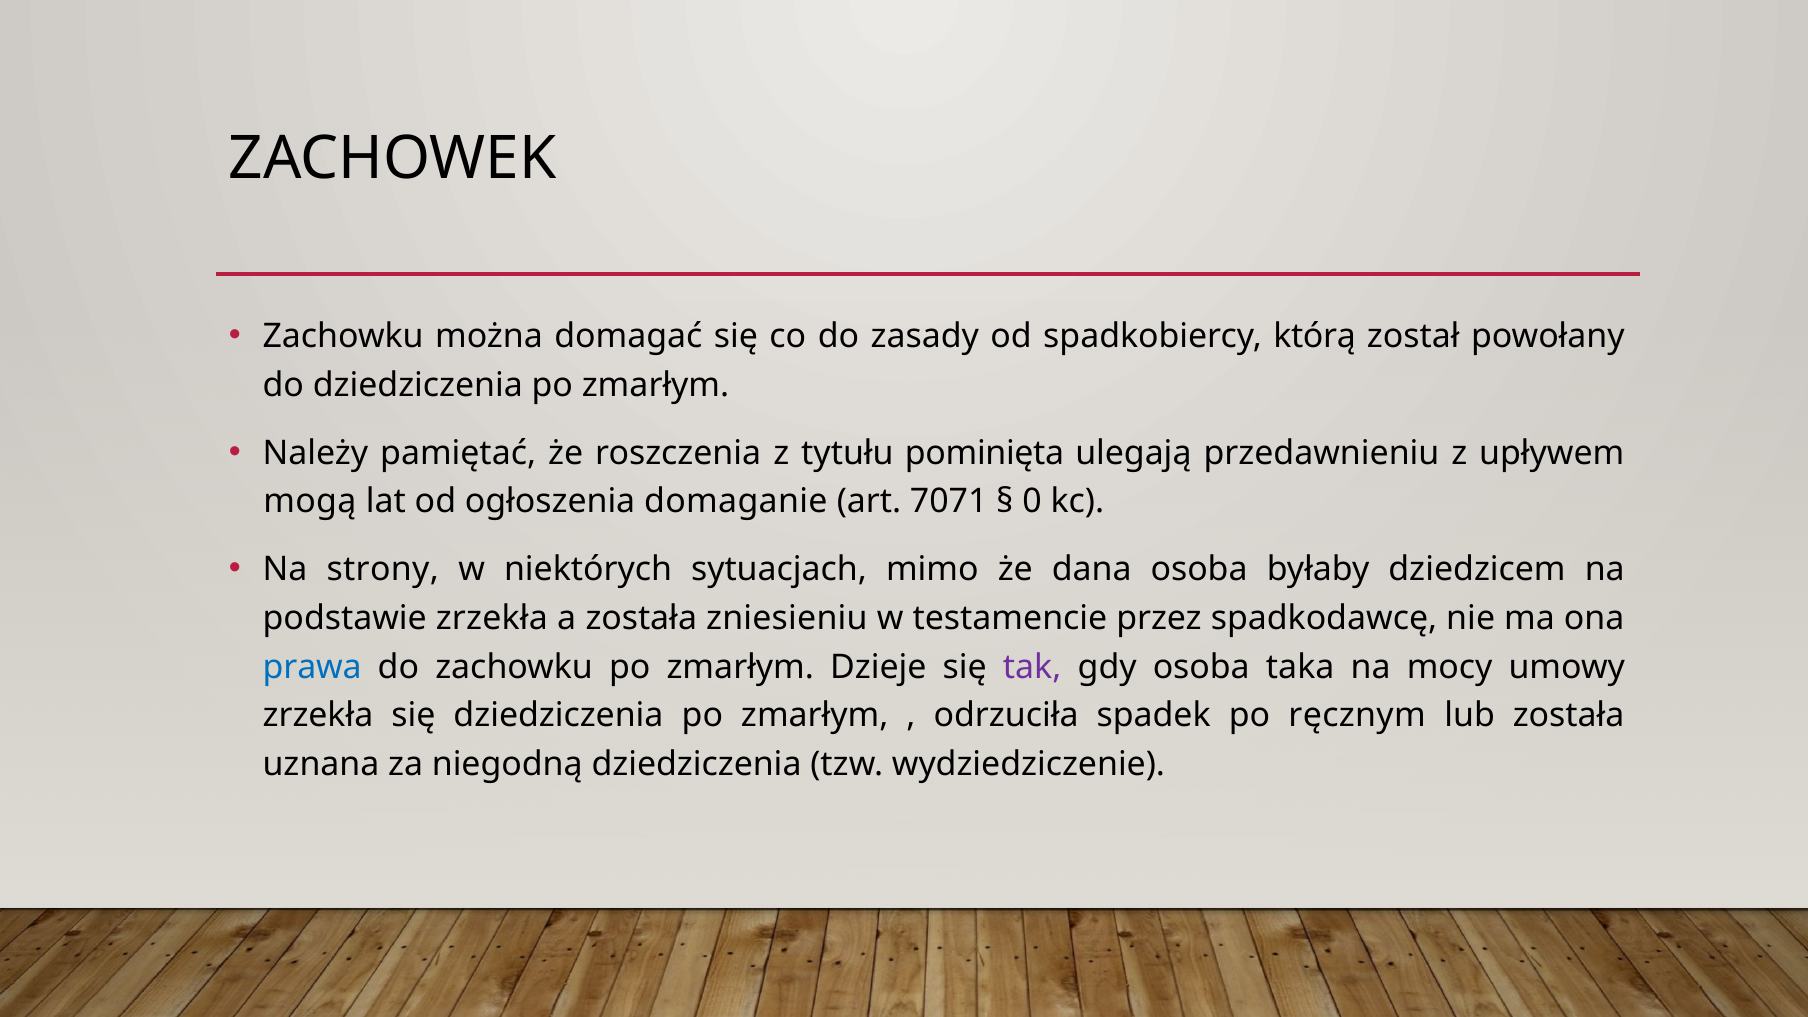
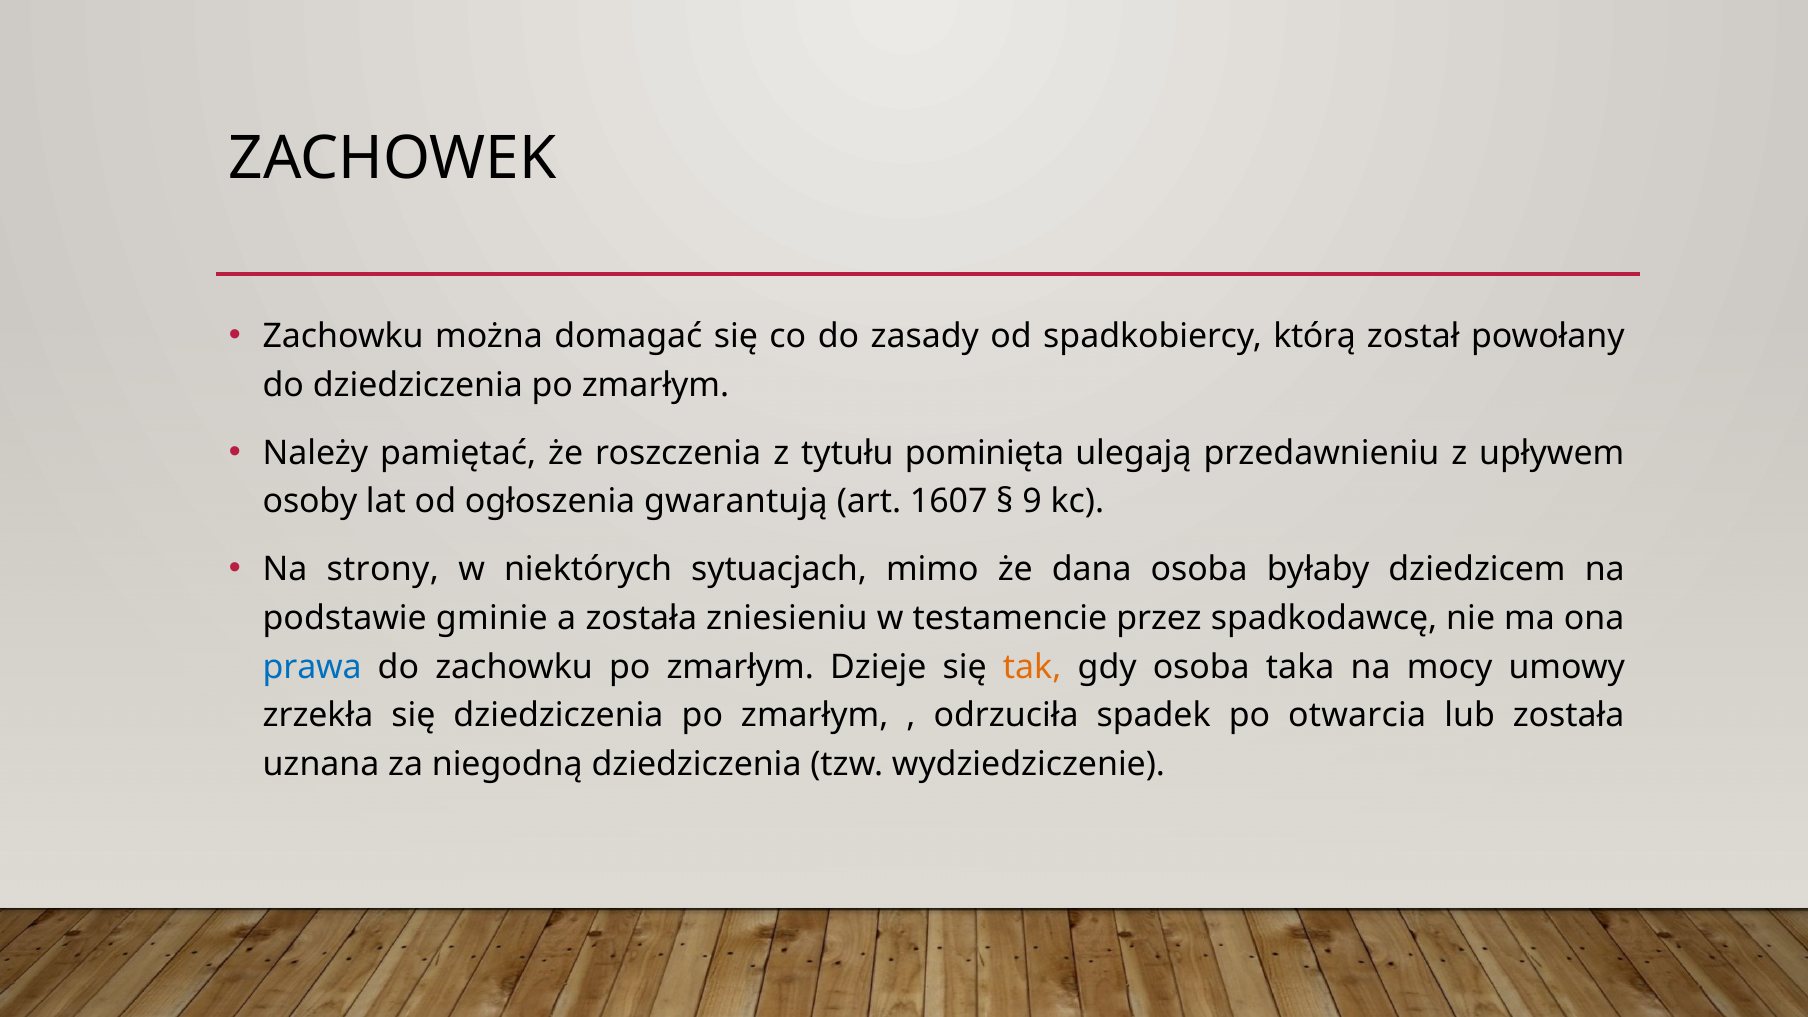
mogą: mogą -> osoby
domaganie: domaganie -> gwarantują
7071: 7071 -> 1607
0: 0 -> 9
podstawie zrzekła: zrzekła -> gminie
tak colour: purple -> orange
ręcznym: ręcznym -> otwarcia
